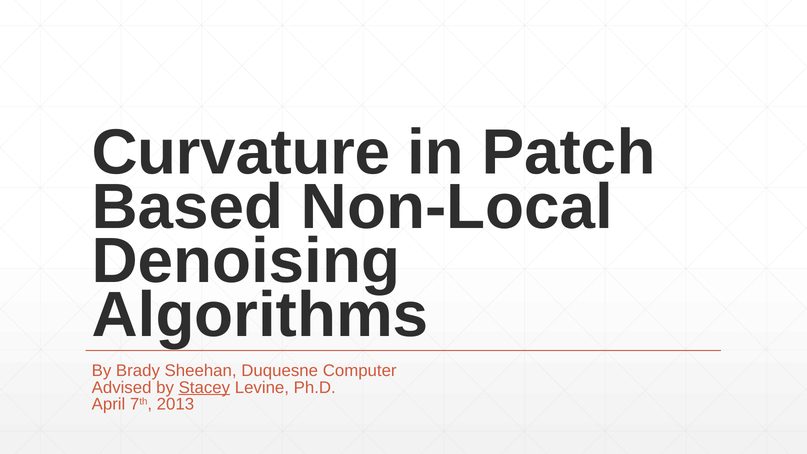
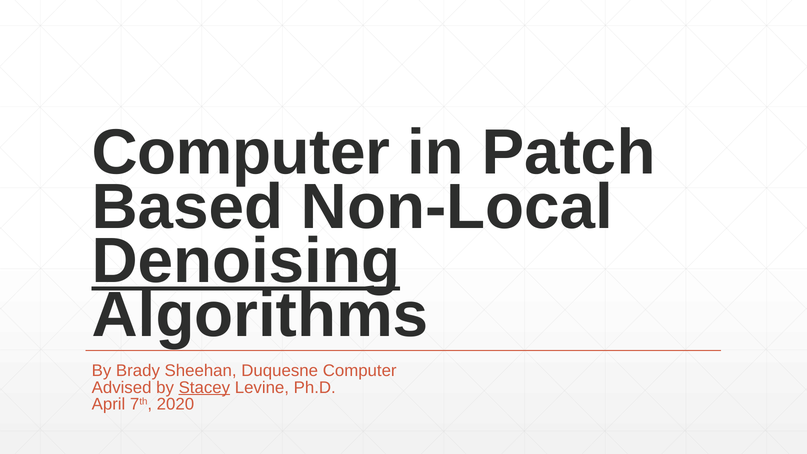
Curvature at (241, 153): Curvature -> Computer
Denoising underline: none -> present
2013: 2013 -> 2020
